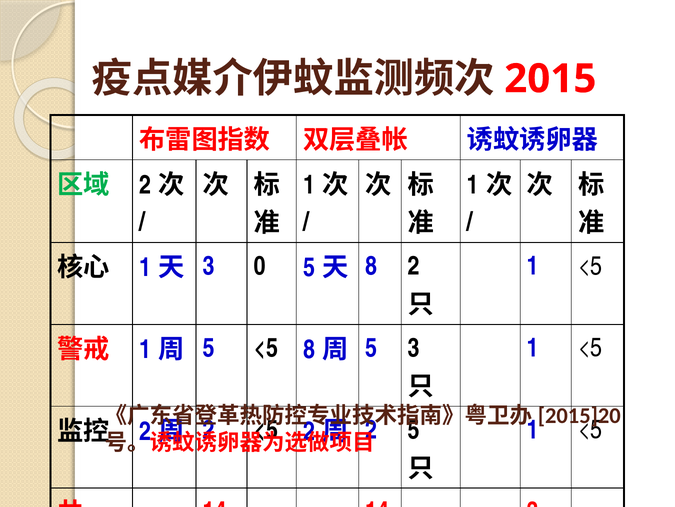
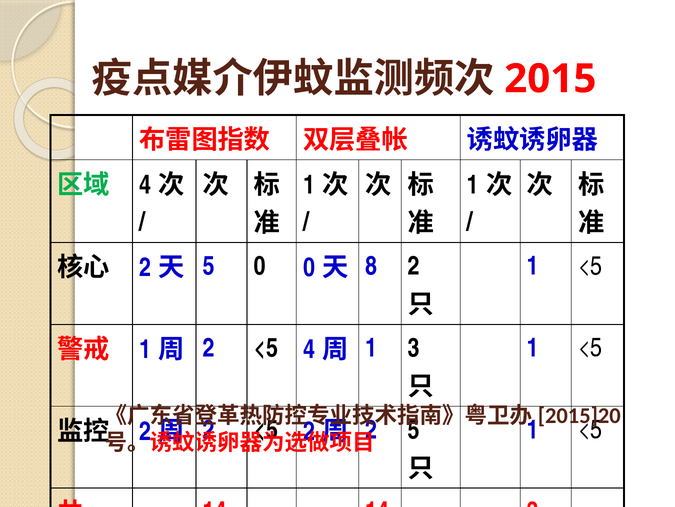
2 at (145, 185): 2 -> 4
1 at (145, 267): 1 -> 2
3 at (209, 266): 3 -> 5
0 5: 5 -> 0
5 at (209, 348): 5 -> 2
<5 8: 8 -> 4
5 at (371, 348): 5 -> 1
